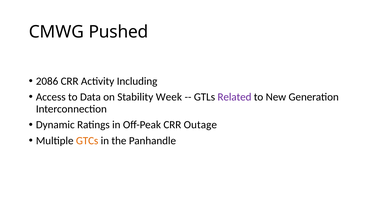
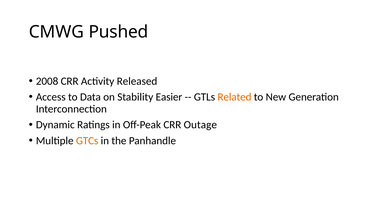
2086: 2086 -> 2008
Including: Including -> Released
Week: Week -> Easier
Related colour: purple -> orange
